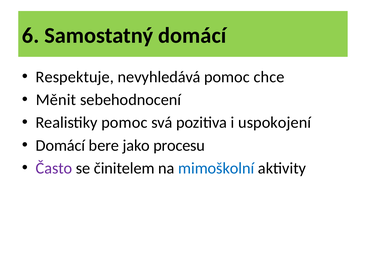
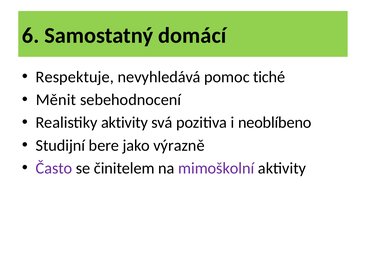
chce: chce -> tiché
Realistiky pomoc: pomoc -> aktivity
uspokojení: uspokojení -> neoblíbeno
Domácí at (60, 145): Domácí -> Studijní
procesu: procesu -> výrazně
mimoškolní colour: blue -> purple
